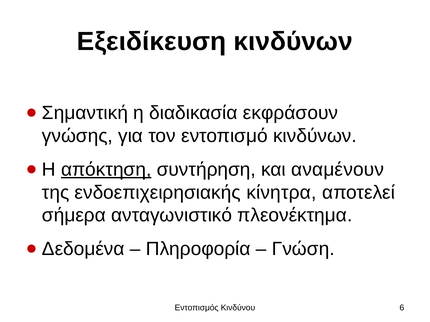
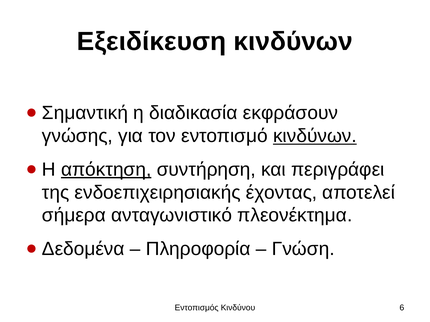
κινδύνων at (315, 136) underline: none -> present
αναμένουν: αναμένουν -> περιγράφει
κίνητρα: κίνητρα -> έχοντας
